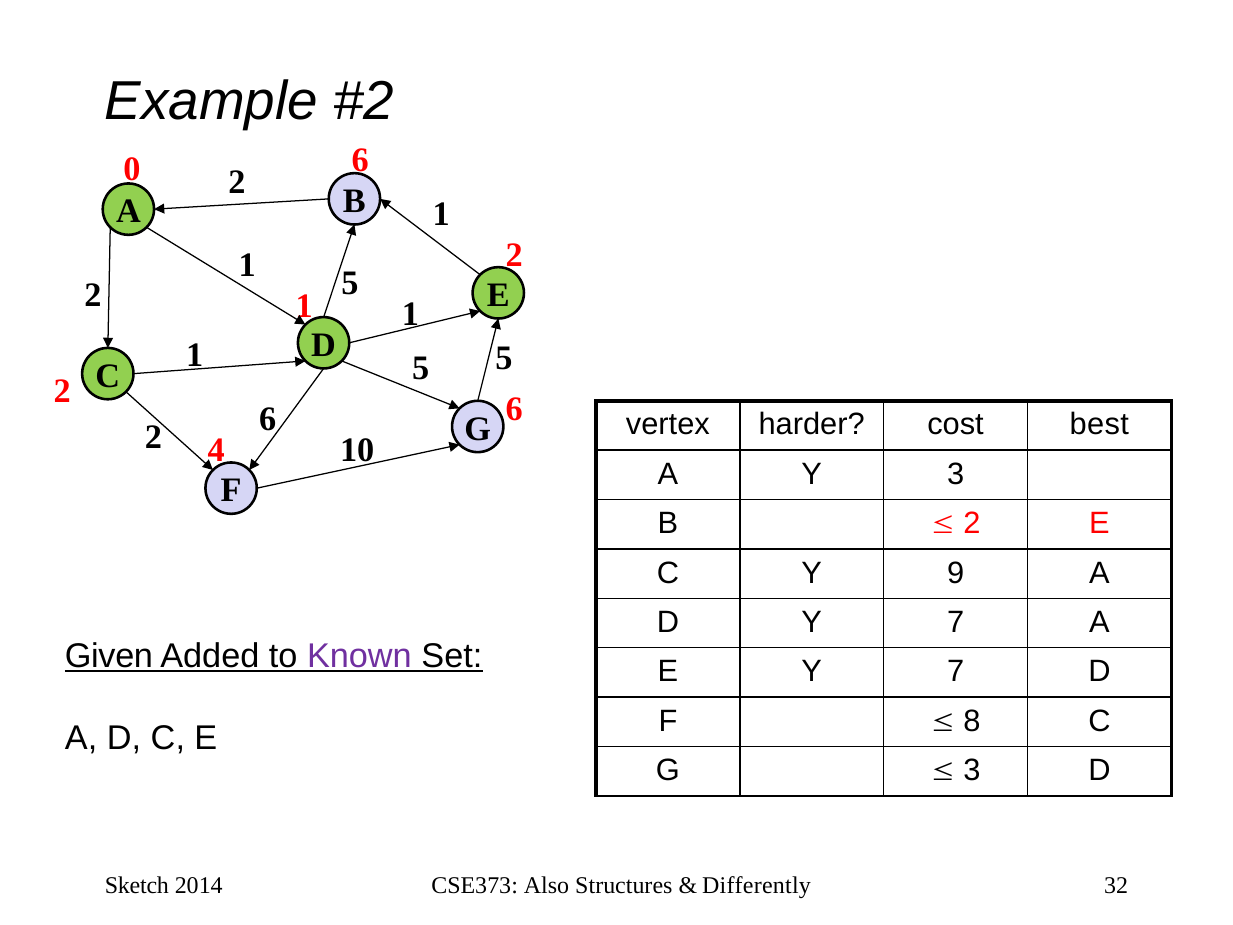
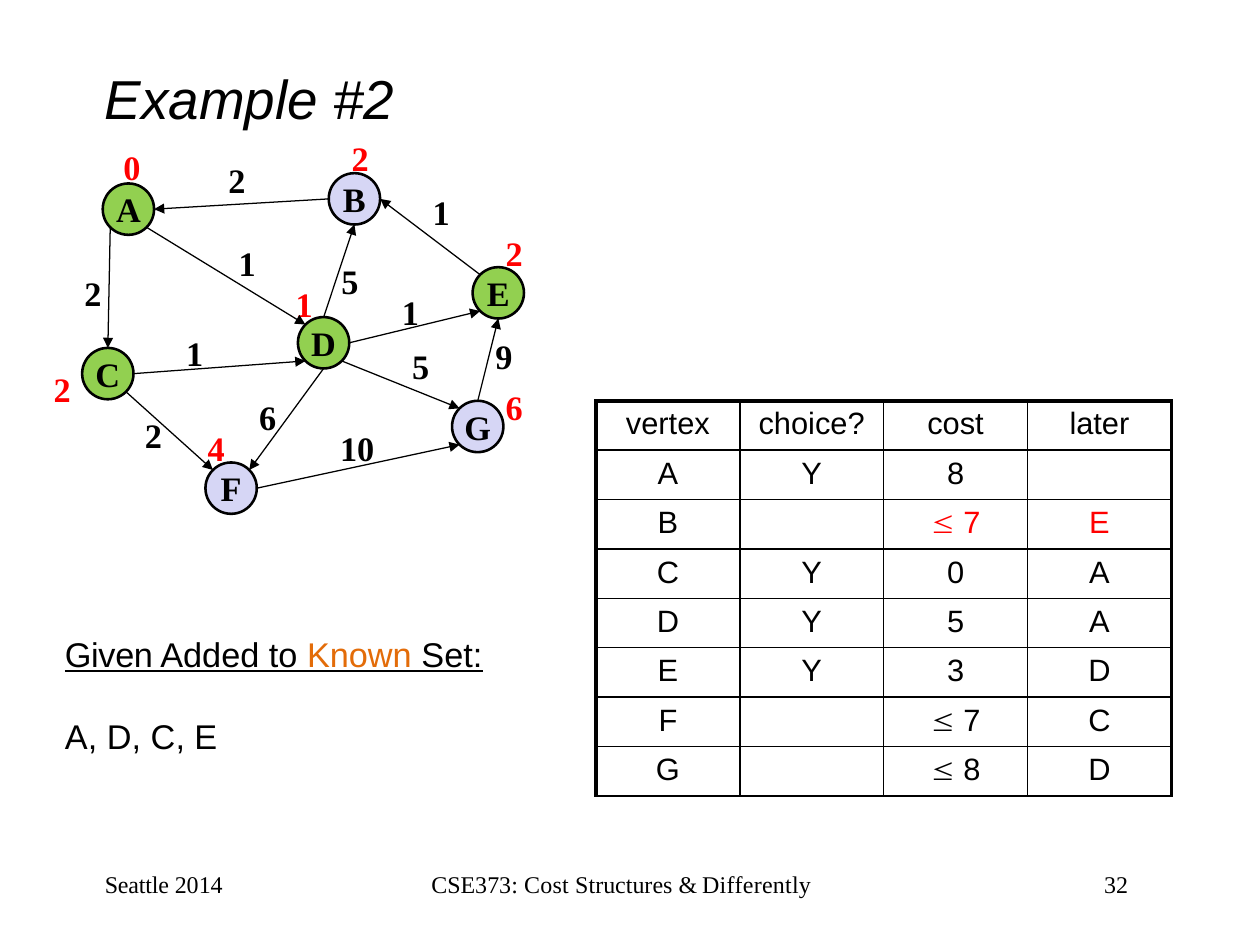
0 6: 6 -> 2
5 5: 5 -> 9
harder: harder -> choice
best: best -> later
Y 3: 3 -> 8
2 at (972, 523): 2 -> 7
Y 9: 9 -> 0
D Y 7: 7 -> 5
Known colour: purple -> orange
E Y 7: 7 -> 3
8 at (972, 721): 8 -> 7
3 at (972, 770): 3 -> 8
Sketch: Sketch -> Seattle
CSE373 Also: Also -> Cost
